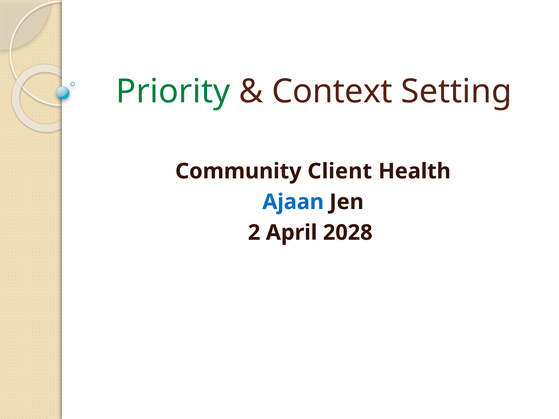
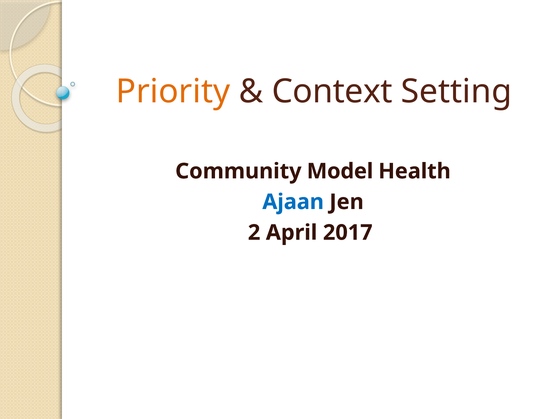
Priority colour: green -> orange
Client: Client -> Model
2028: 2028 -> 2017
